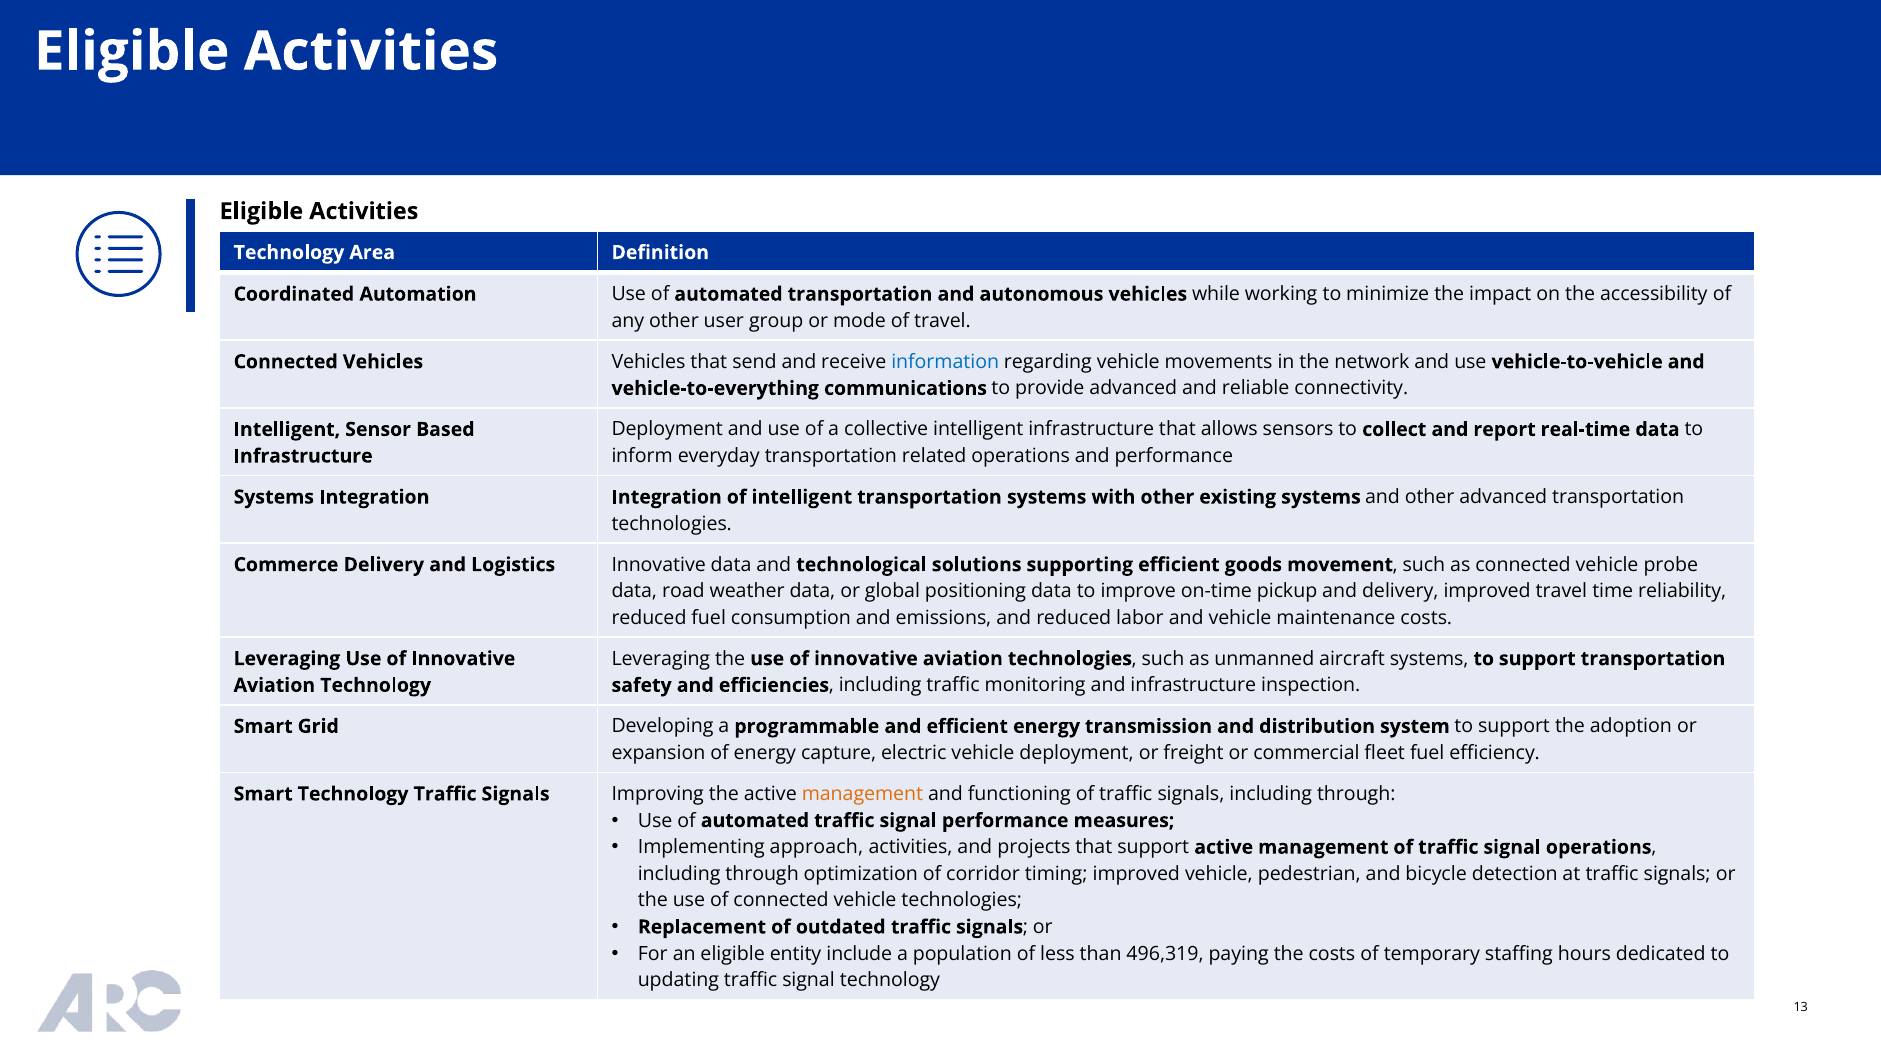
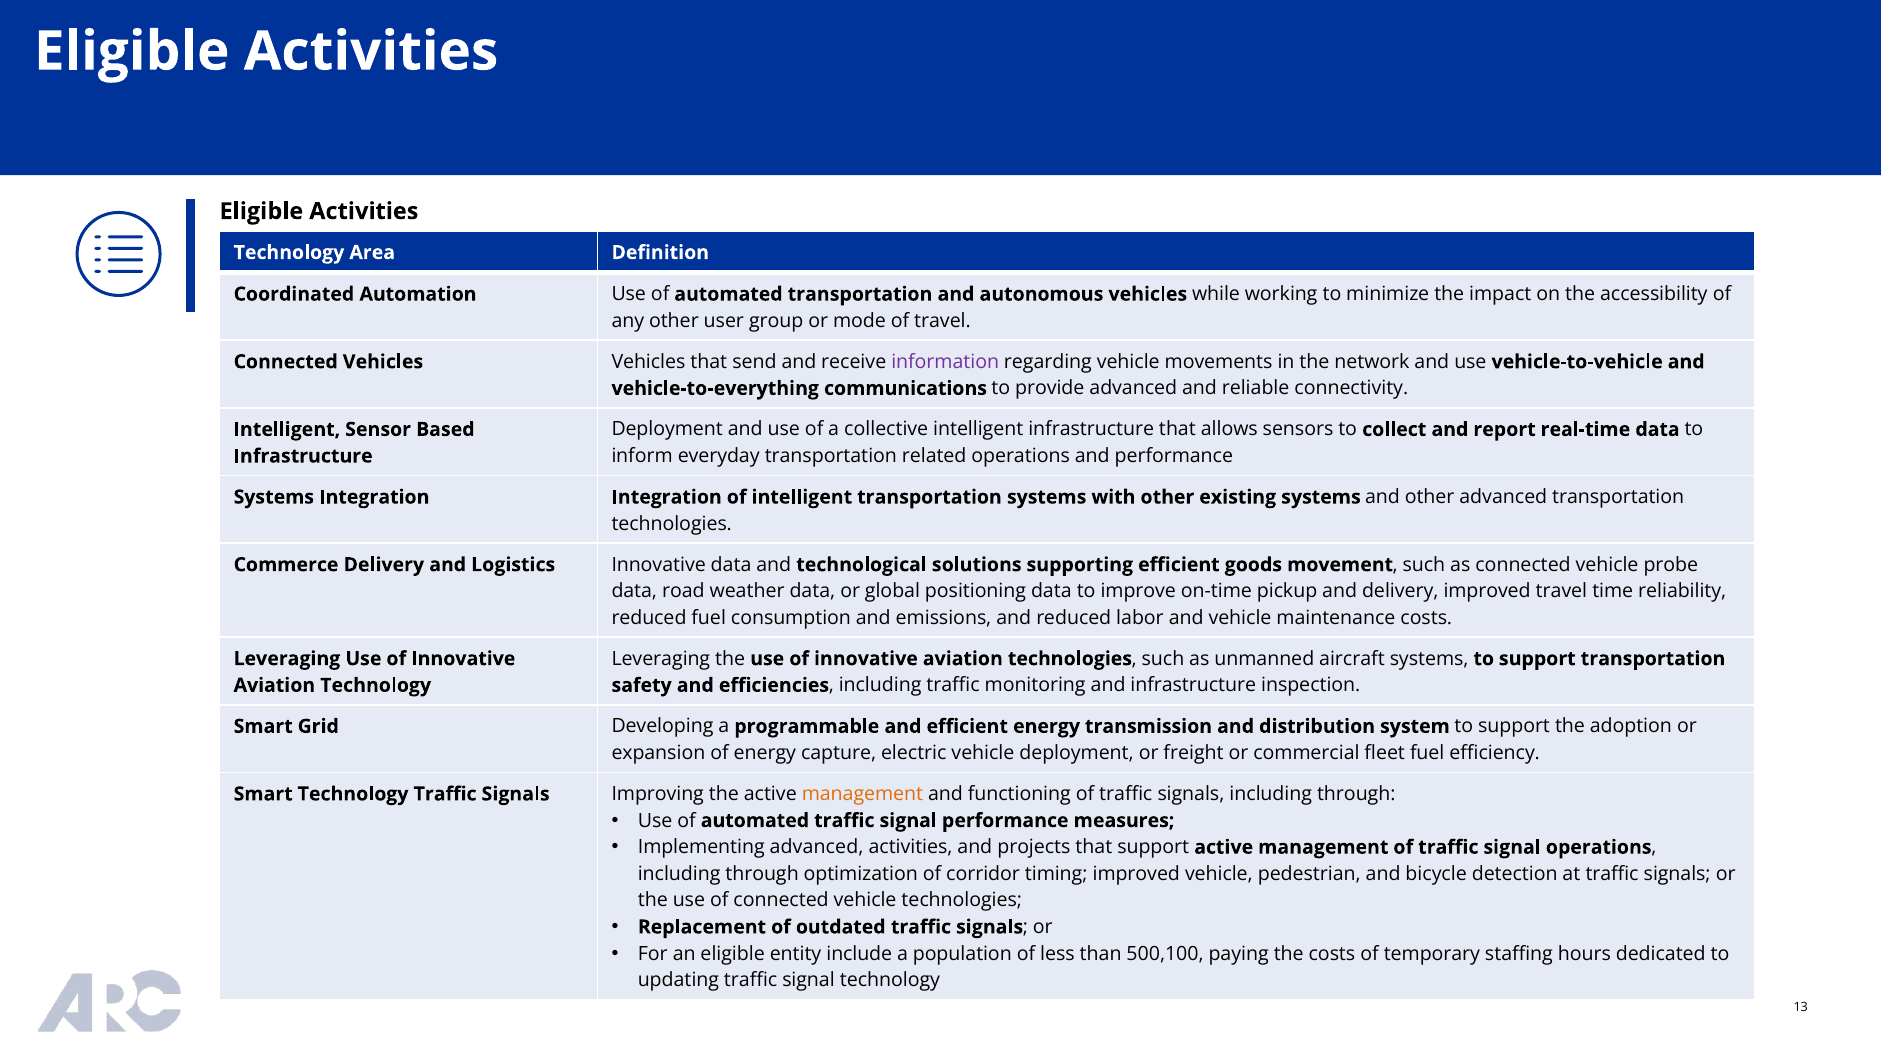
information colour: blue -> purple
Implementing approach: approach -> advanced
496,319: 496,319 -> 500,100
